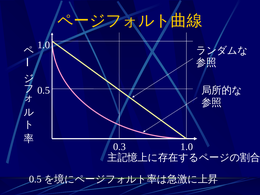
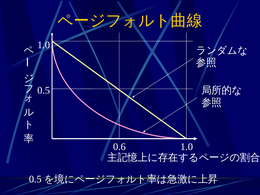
0.3: 0.3 -> 0.6
